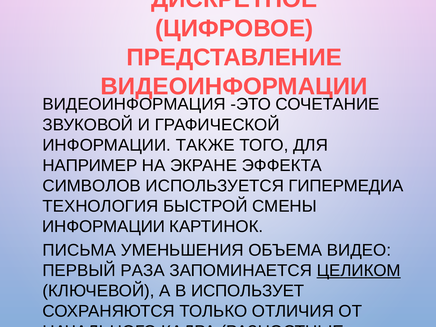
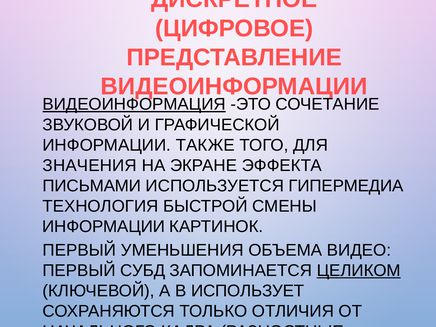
ВИДЕОИНФОРМАЦИЯ underline: none -> present
НАПРИМЕР: НАПРИМЕР -> ЗНАЧЕНИЯ
СИМВОЛОВ: СИМВОЛОВ -> ПИСЬМАМИ
ПИСЬМА at (79, 250): ПИСЬМА -> ПЕРВЫЙ
РАЗА: РАЗА -> СУБД
